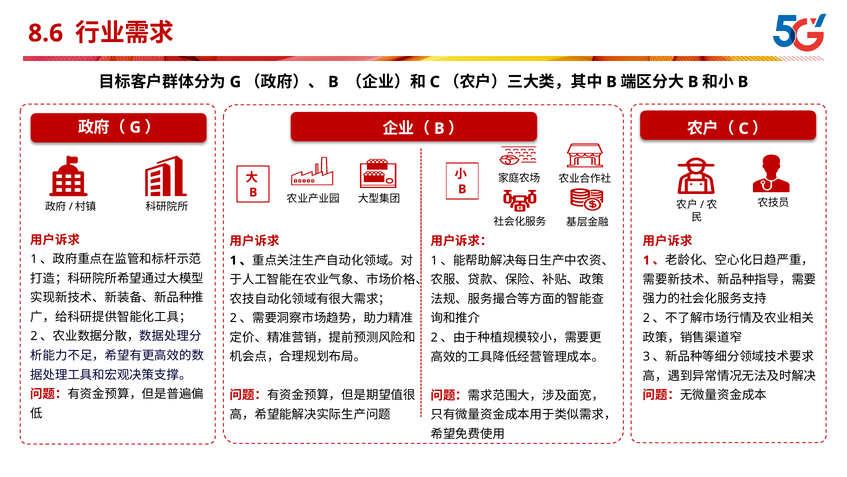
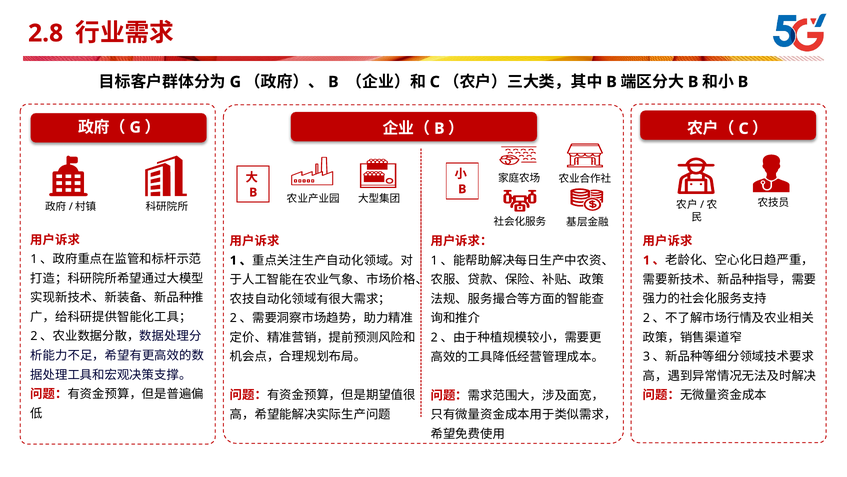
8.6: 8.6 -> 2.8
